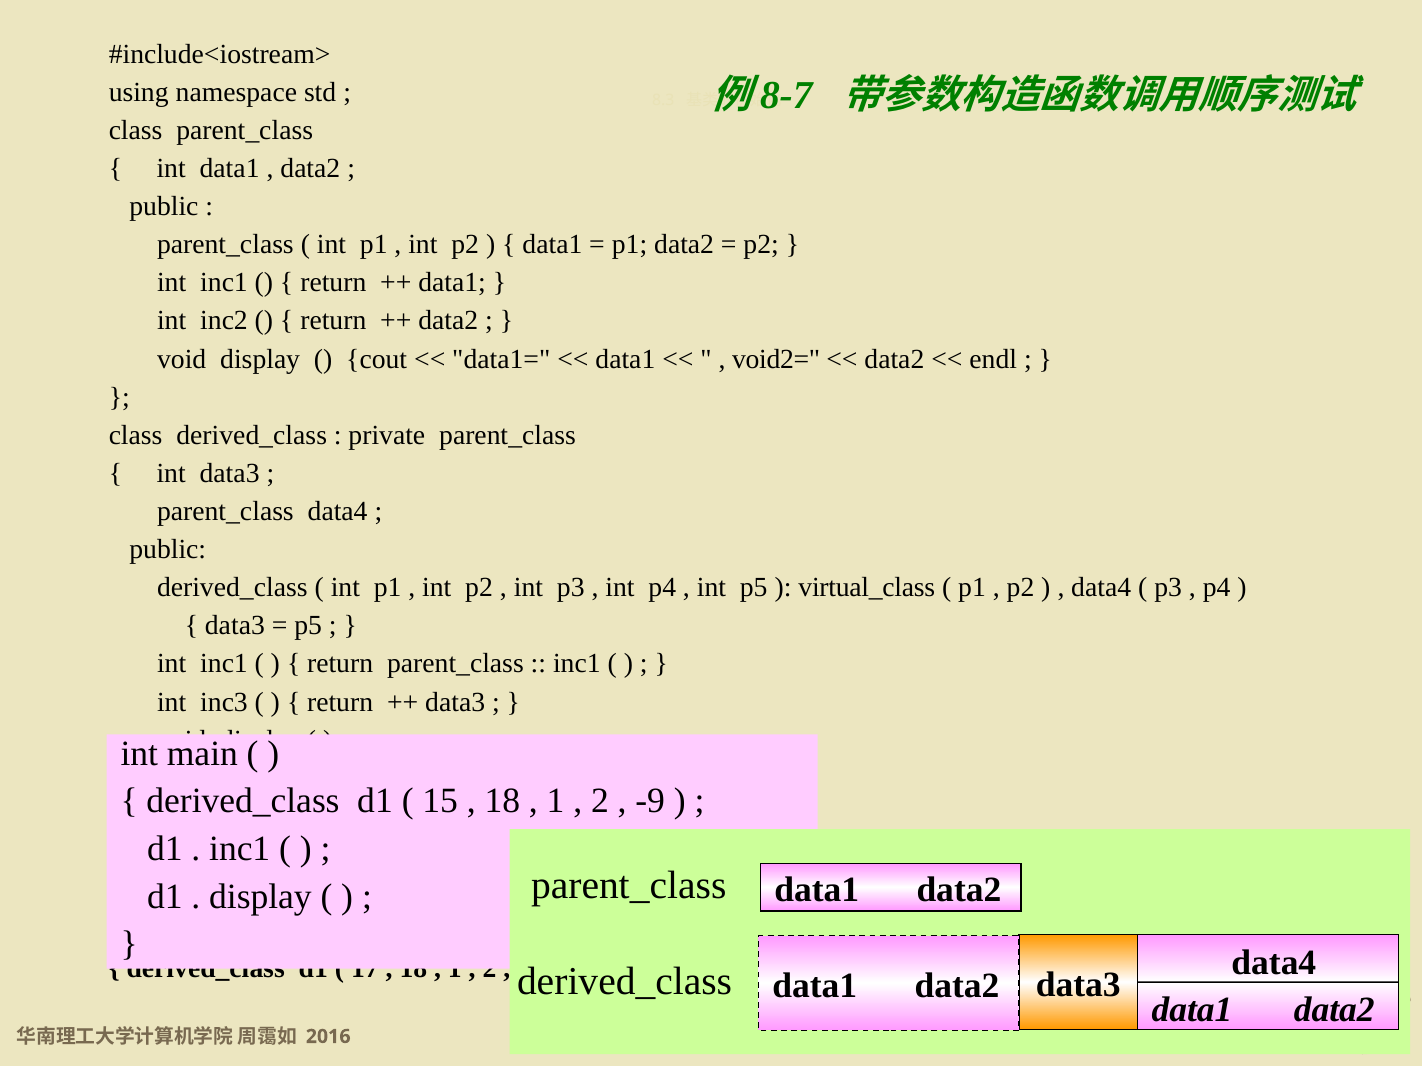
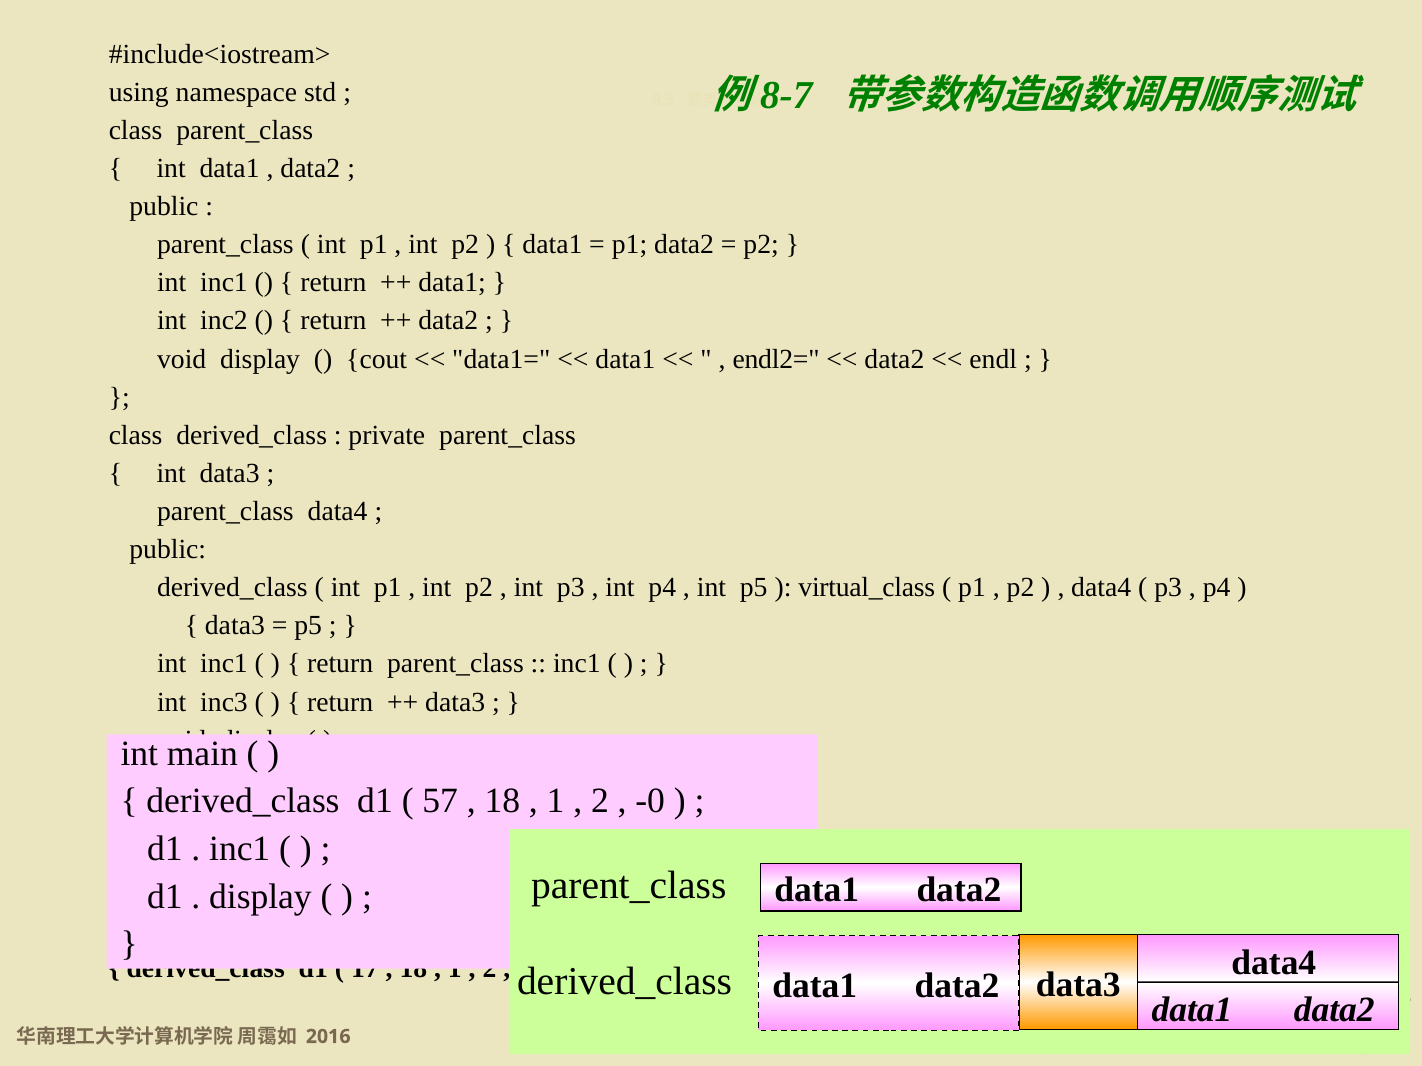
void2=: void2= -> endl2=
15: 15 -> 57
-9: -9 -> -0
